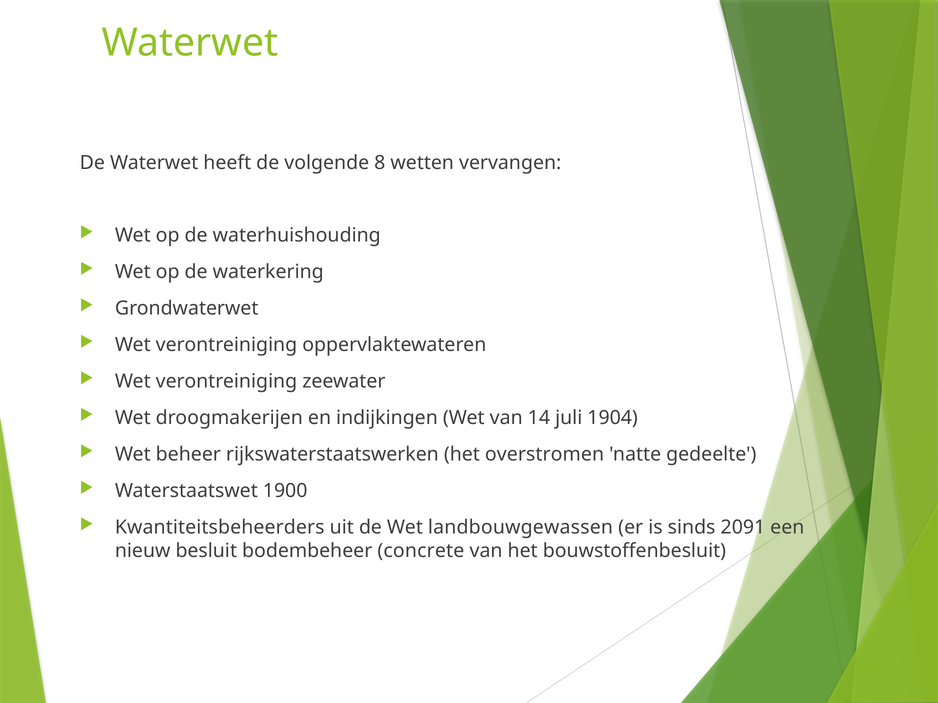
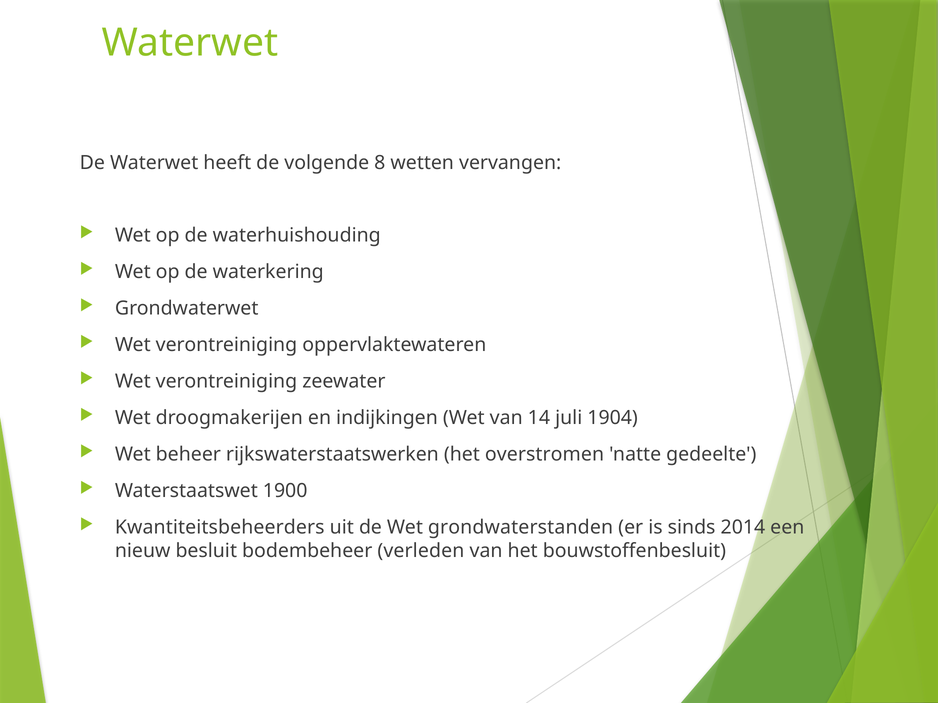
landbouwgewassen: landbouwgewassen -> grondwaterstanden
2091: 2091 -> 2014
concrete: concrete -> verleden
